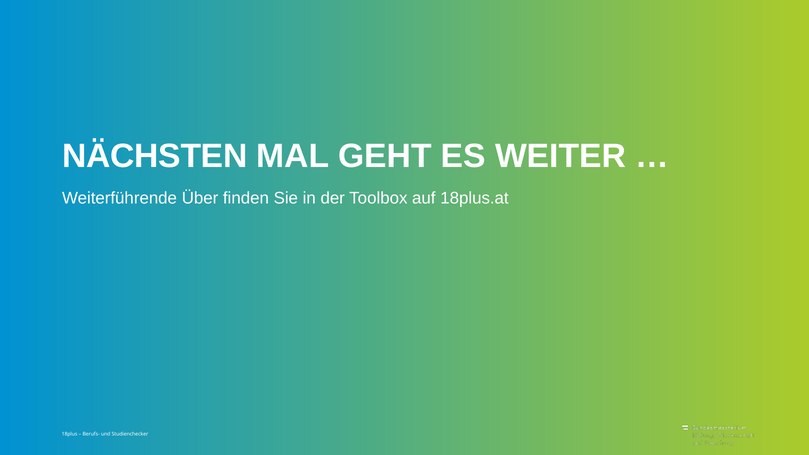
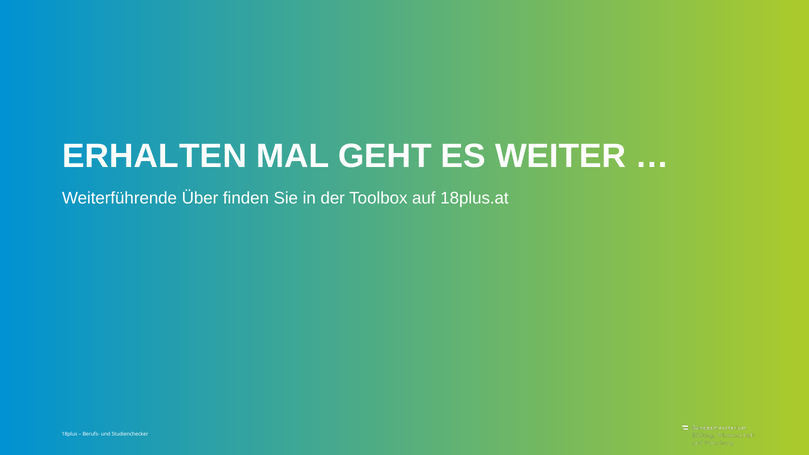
NÄCHSTEN: NÄCHSTEN -> ERHALTEN
